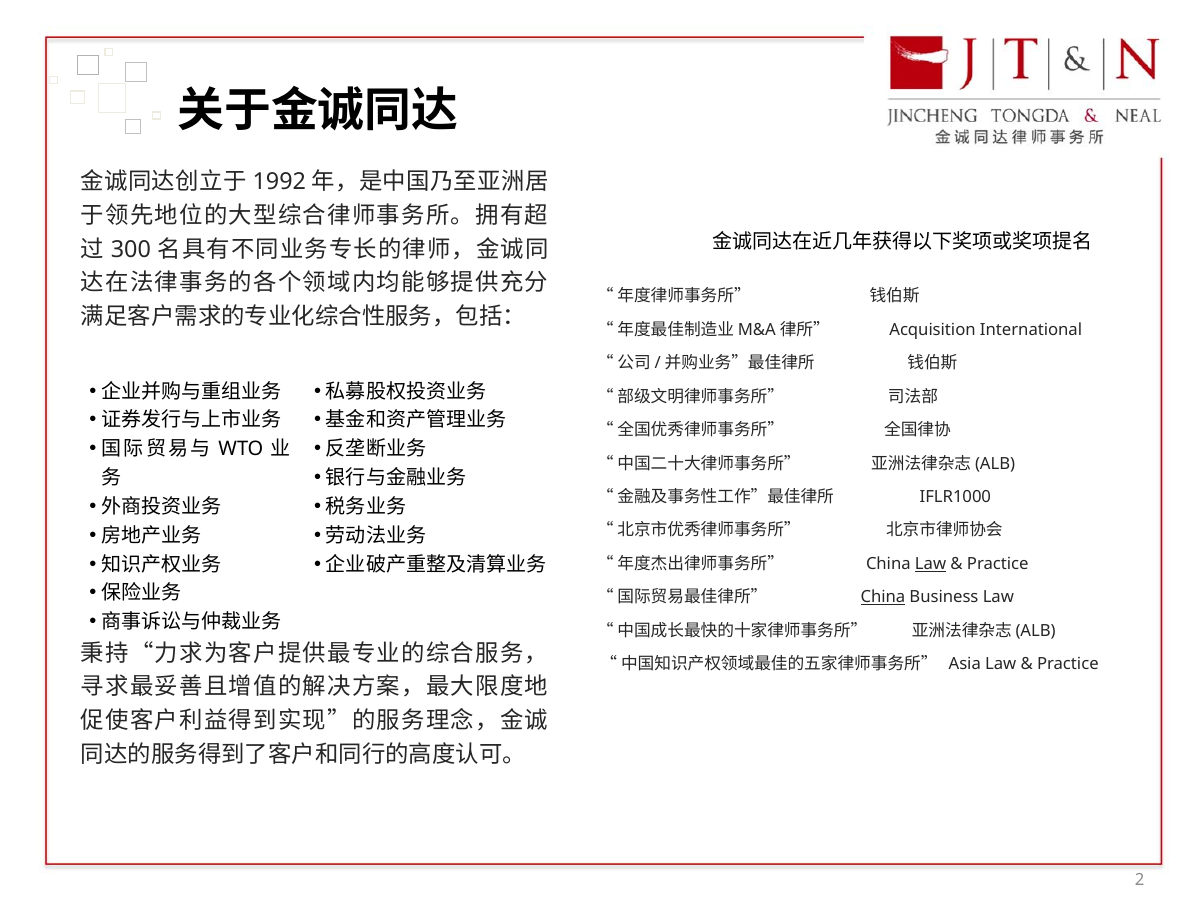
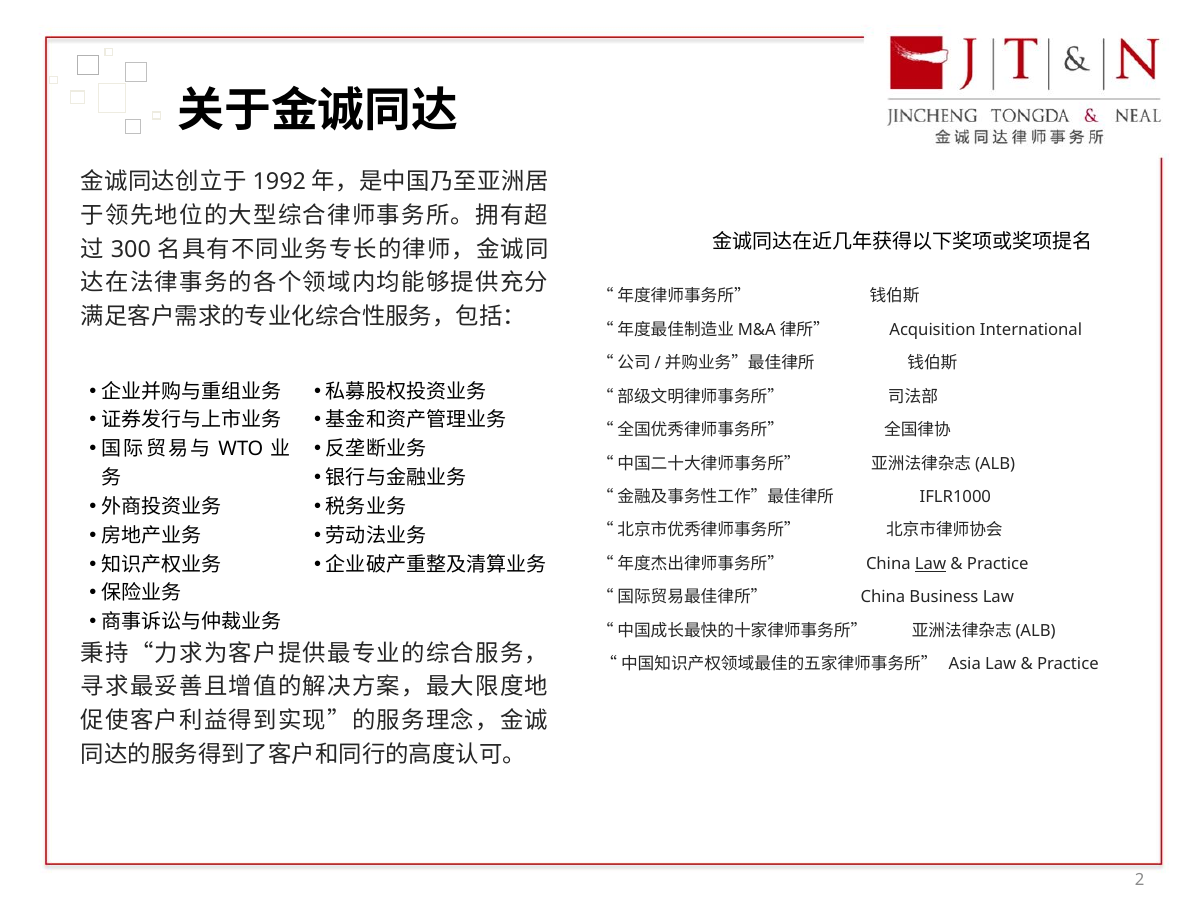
China at (883, 598) underline: present -> none
